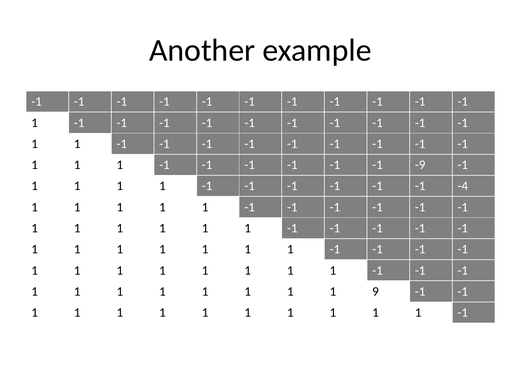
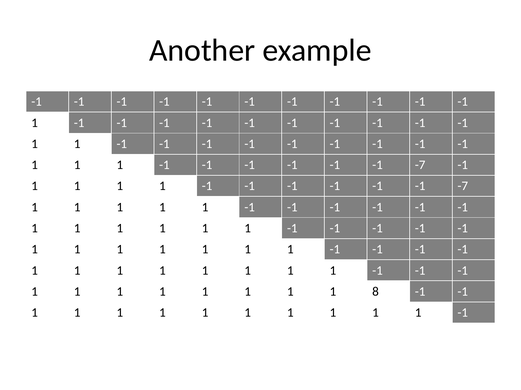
-9 at (420, 165): -9 -> -7
-4 at (463, 186): -4 -> -7
9: 9 -> 8
